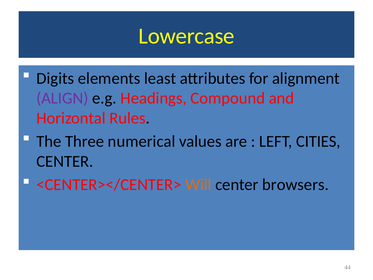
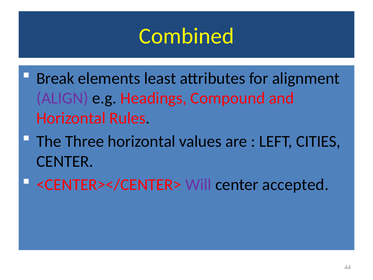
Lowercase: Lowercase -> Combined
Digits: Digits -> Break
Three numerical: numerical -> horizontal
Will colour: orange -> purple
browsers: browsers -> accepted
